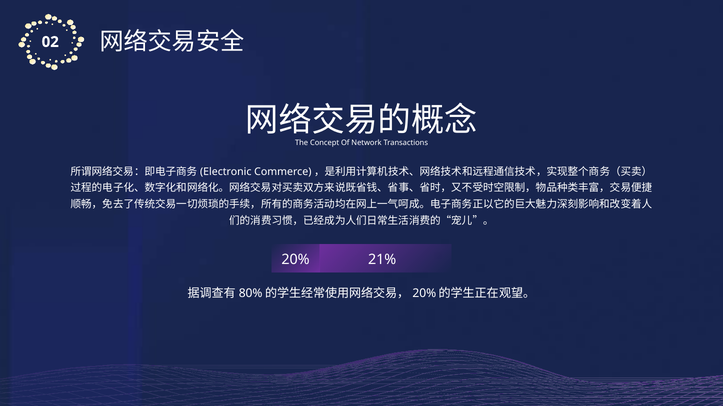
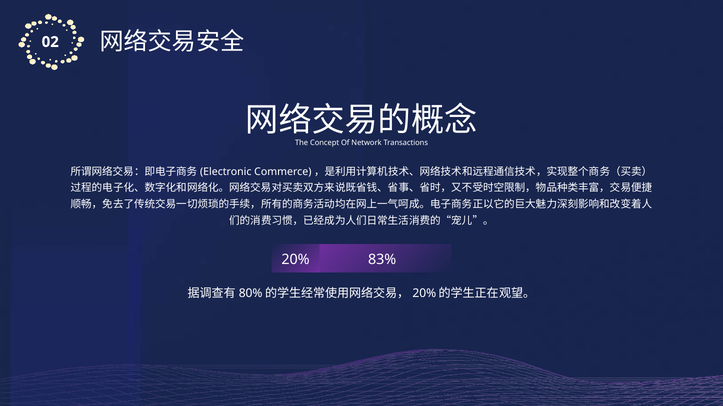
21%: 21% -> 83%
